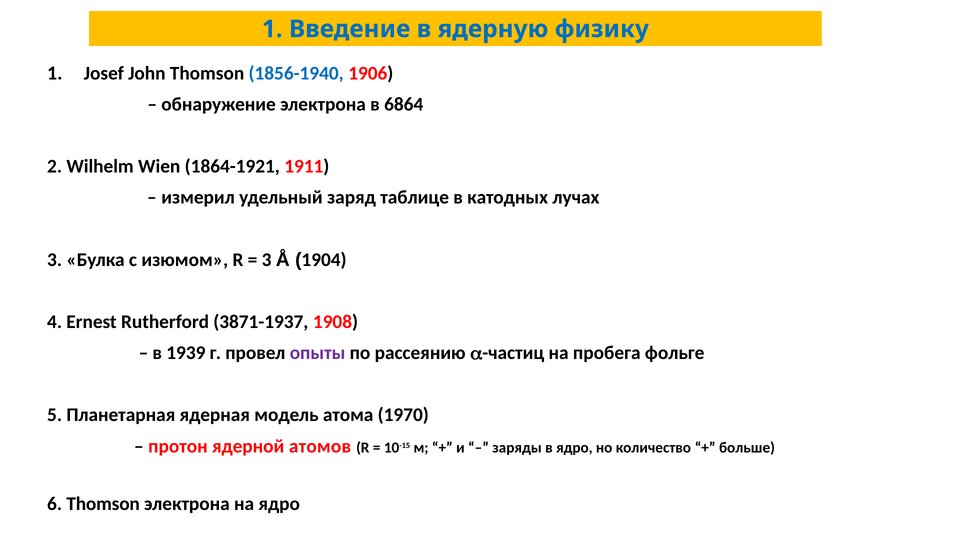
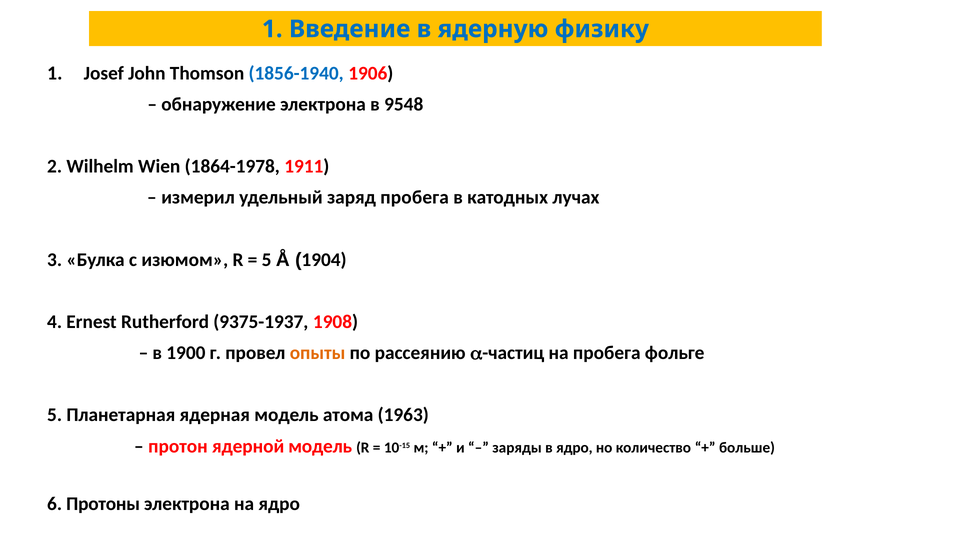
6864: 6864 -> 9548
1864-1921: 1864-1921 -> 1864-1978
заряд таблице: таблице -> пробега
3 at (267, 259): 3 -> 5
3871-1937: 3871-1937 -> 9375-1937
1939: 1939 -> 1900
опыты colour: purple -> orange
1970: 1970 -> 1963
ядерной атомов: атомов -> модель
6 Thomson: Thomson -> Протоны
